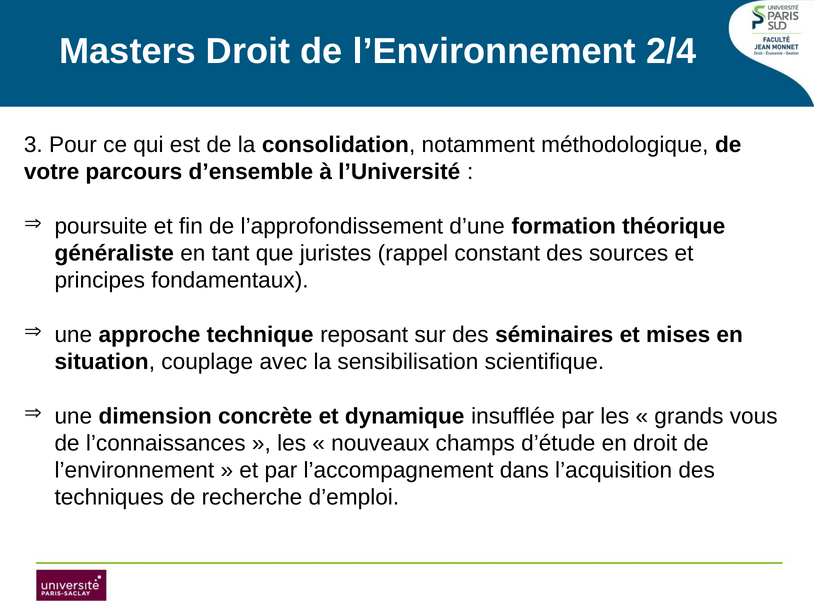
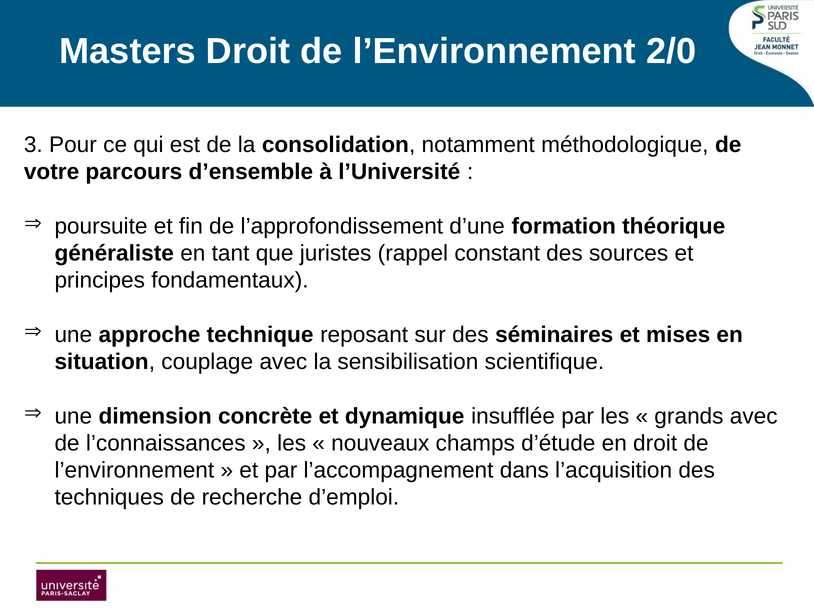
2/4: 2/4 -> 2/0
grands vous: vous -> avec
